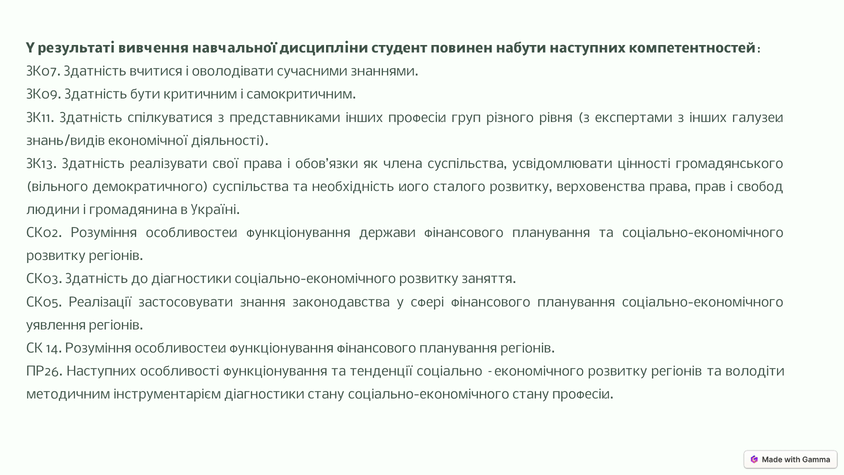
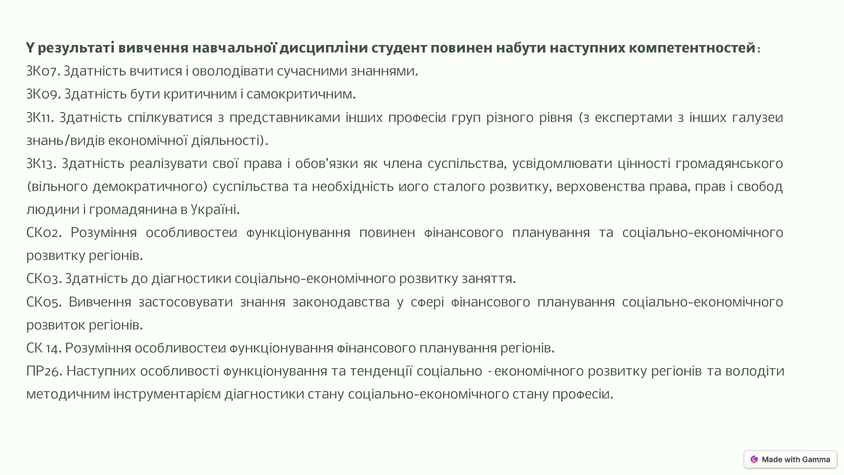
функціонування держави: держави -> повинен
СК05 Реалізації: Реалізації -> Вивчення
уявлення: уявлення -> розвиток
